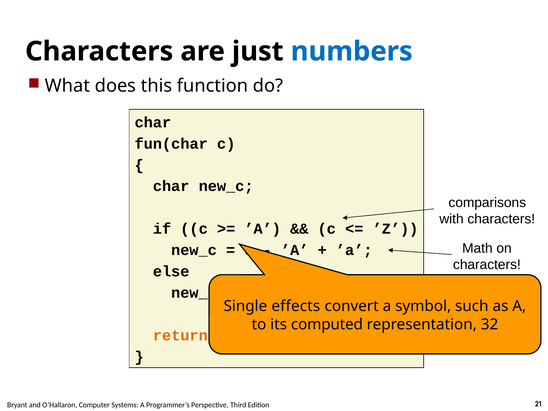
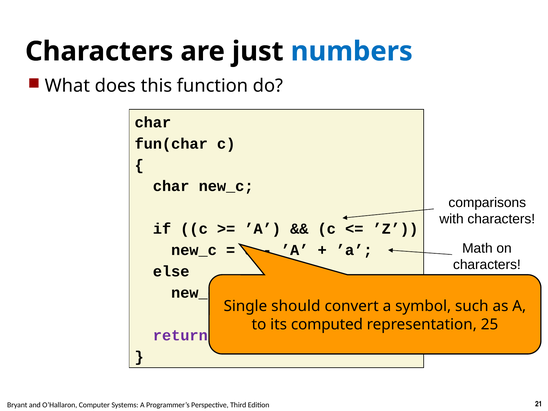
effects: effects -> should
32: 32 -> 25
return colour: orange -> purple
